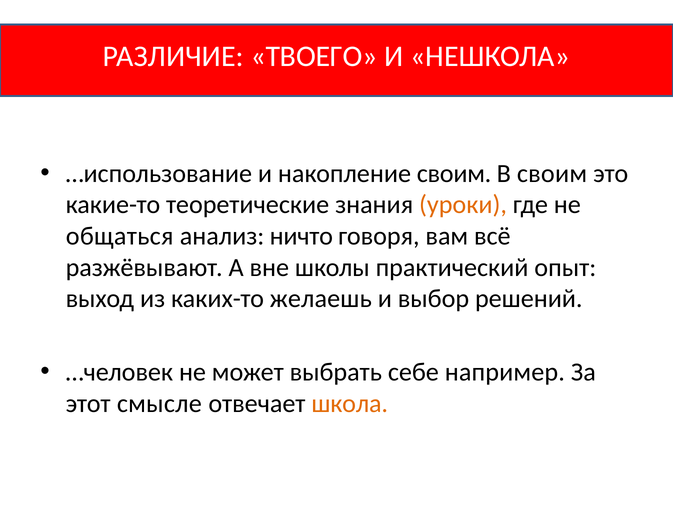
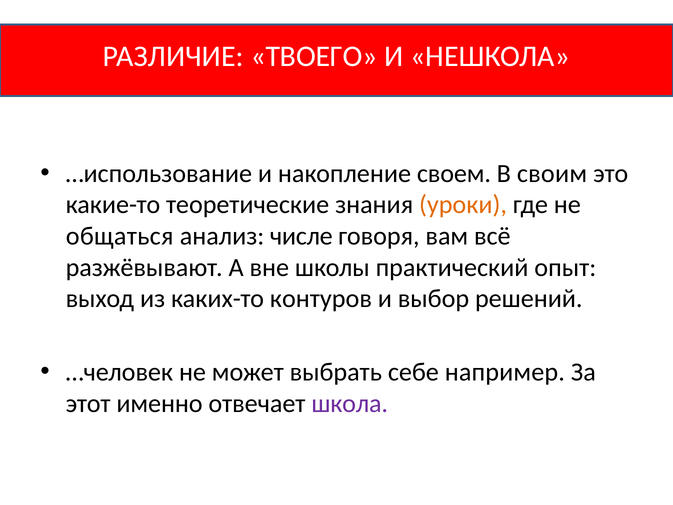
накопление своим: своим -> своем
ничто: ничто -> числе
желаешь: желаешь -> контуров
смысле: смысле -> именно
школа colour: orange -> purple
